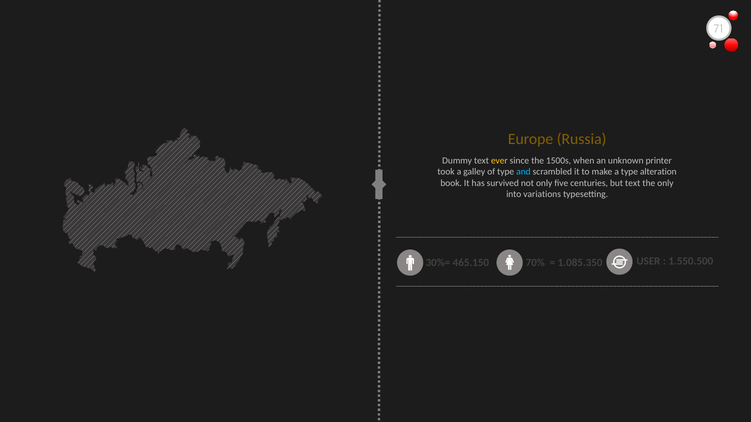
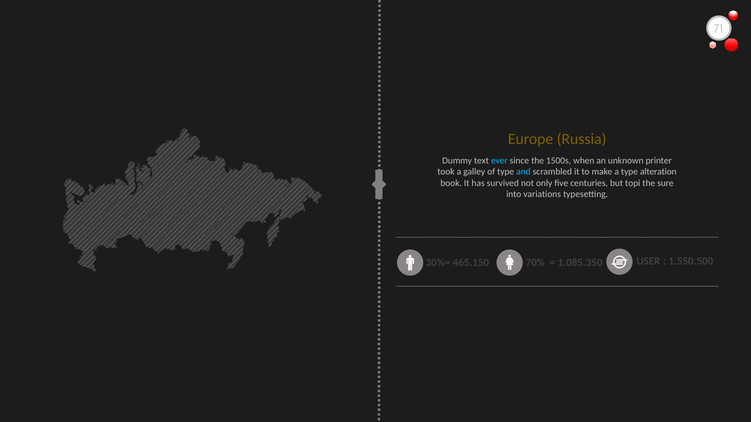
ever colour: yellow -> light blue
but text: text -> topi
the only: only -> sure
